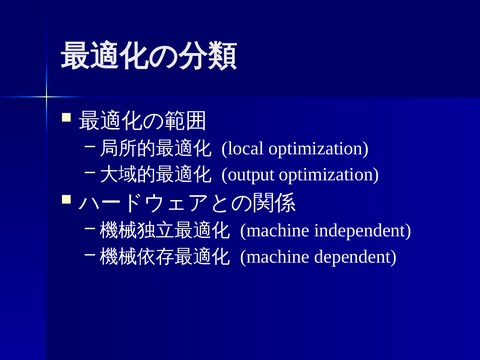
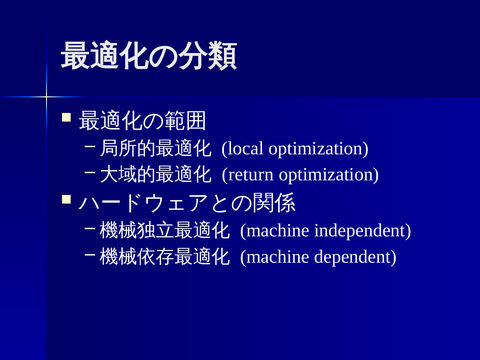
output: output -> return
